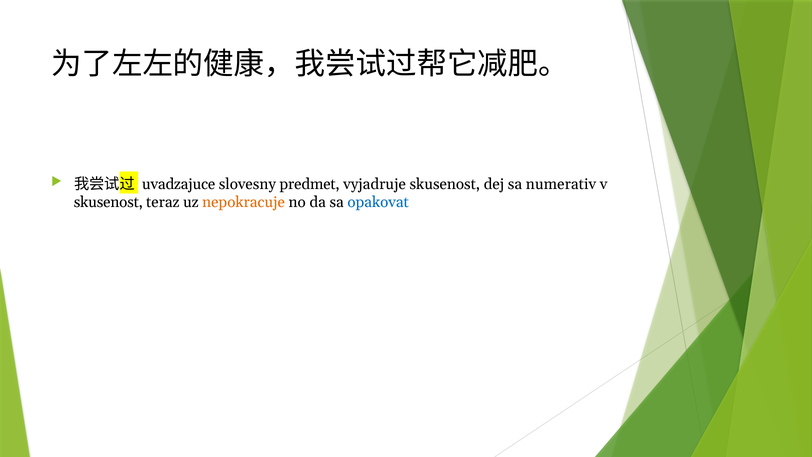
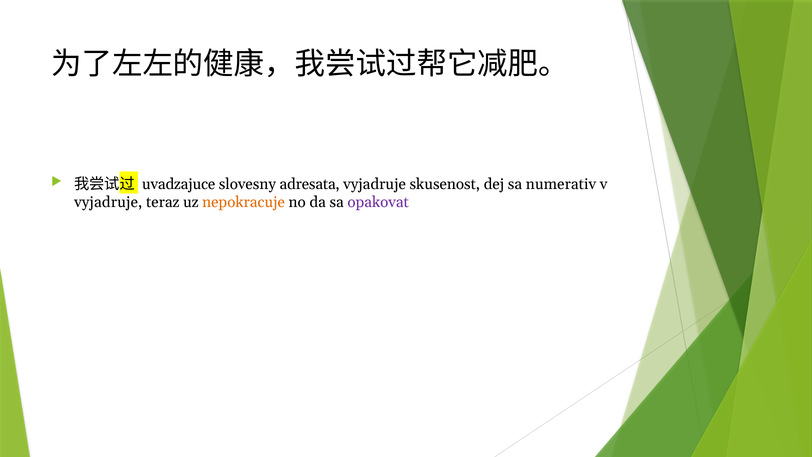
predmet: predmet -> adresata
skusenost at (108, 202): skusenost -> vyjadruje
opakovat colour: blue -> purple
